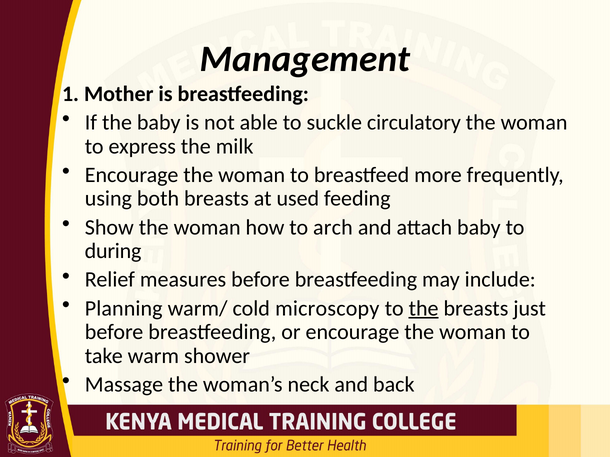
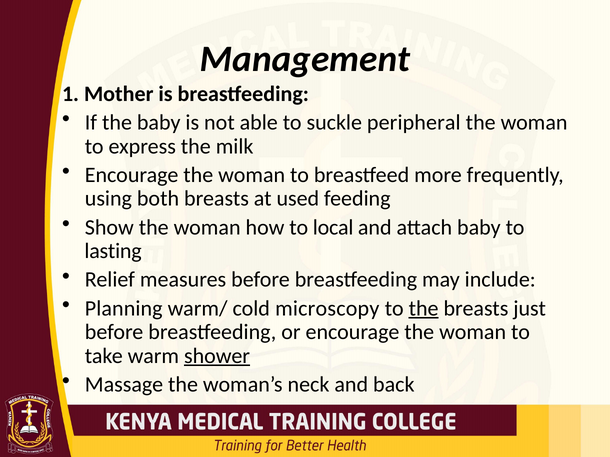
circulatory: circulatory -> peripheral
arch: arch -> local
during: during -> lasting
shower underline: none -> present
